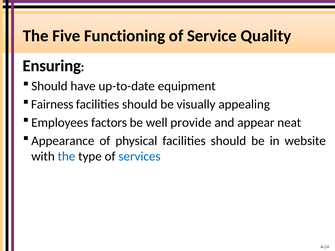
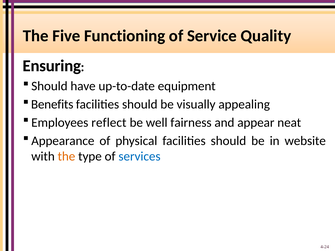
Fairness: Fairness -> Benefits
factors: factors -> reflect
provide: provide -> fairness
the at (66, 157) colour: blue -> orange
